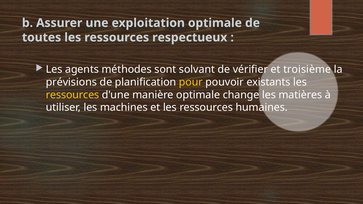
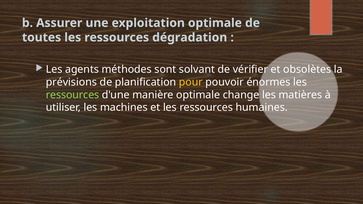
respectueux: respectueux -> dégradation
troisième: troisième -> obsolètes
existants: existants -> énormes
ressources at (73, 95) colour: yellow -> light green
